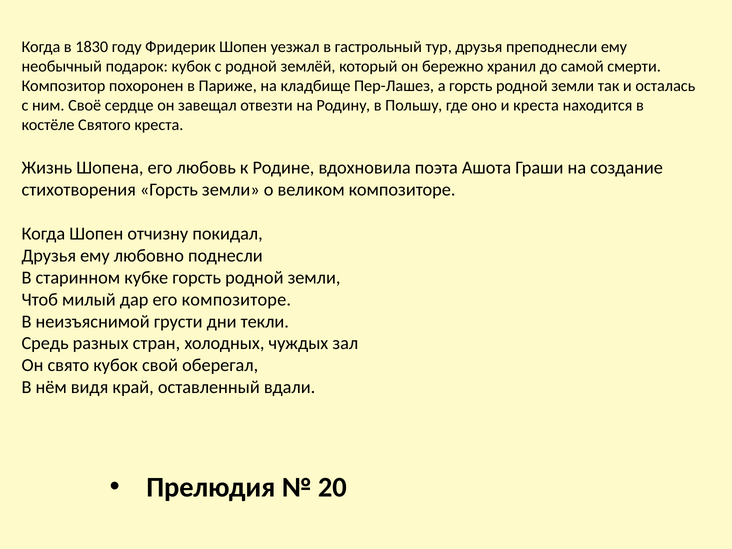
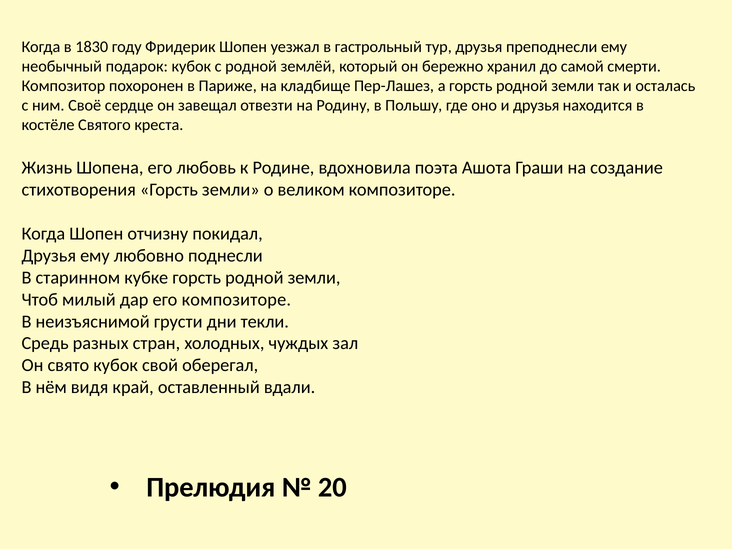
и креста: креста -> друзья
